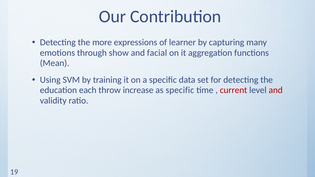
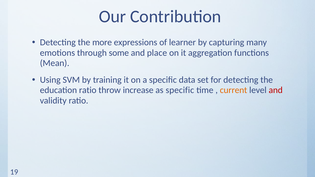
show: show -> some
facial: facial -> place
education each: each -> ratio
current colour: red -> orange
